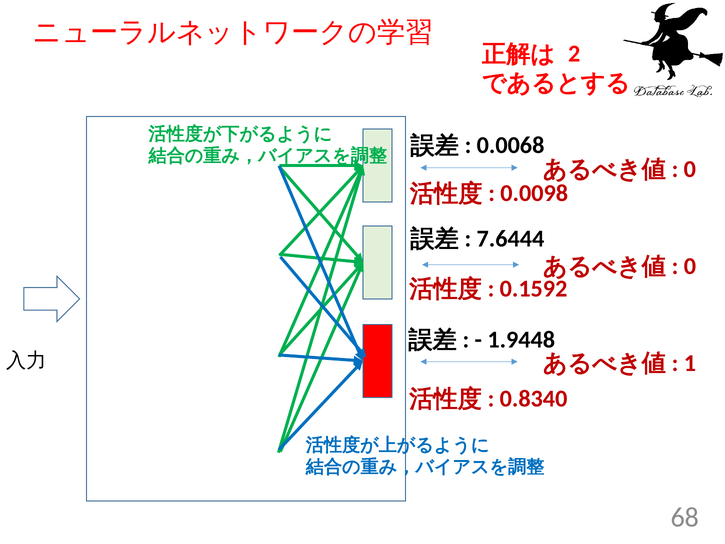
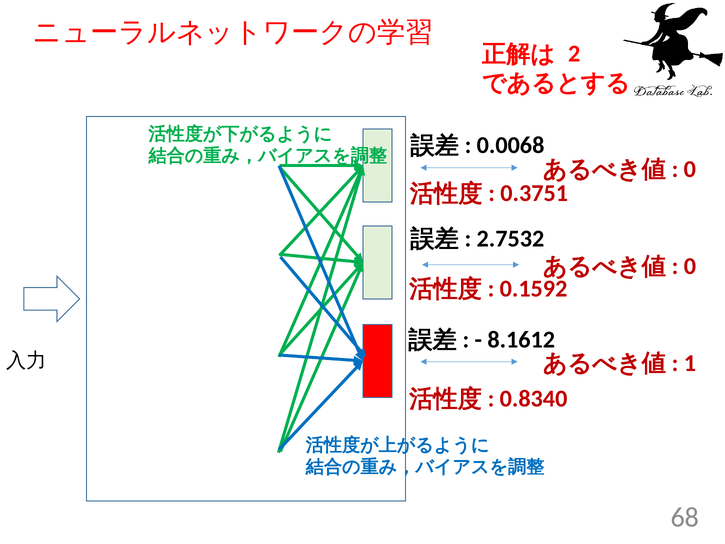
0.0098: 0.0098 -> 0.3751
7.6444: 7.6444 -> 2.7532
1.9448: 1.9448 -> 8.1612
